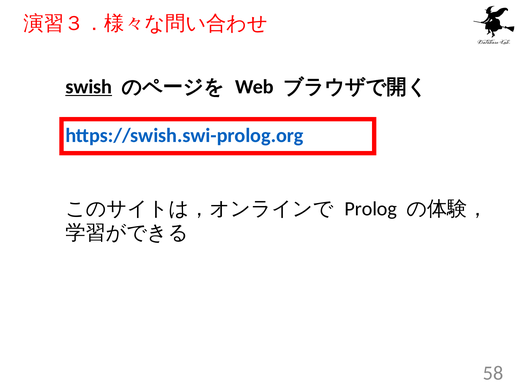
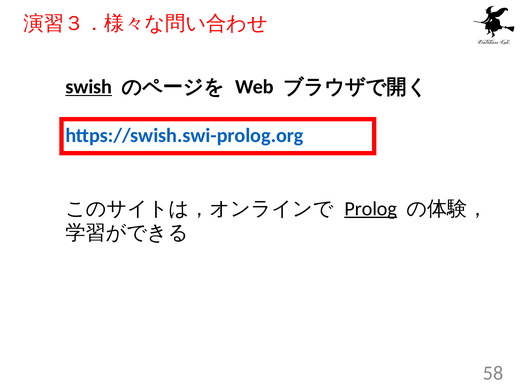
Prolog underline: none -> present
